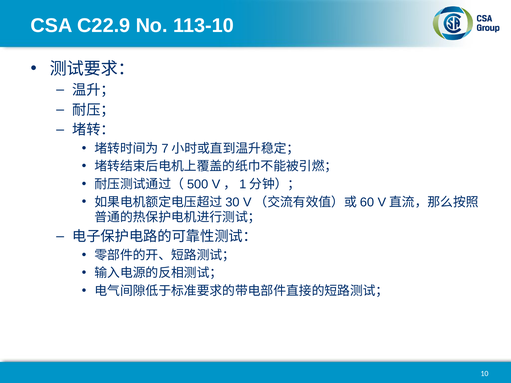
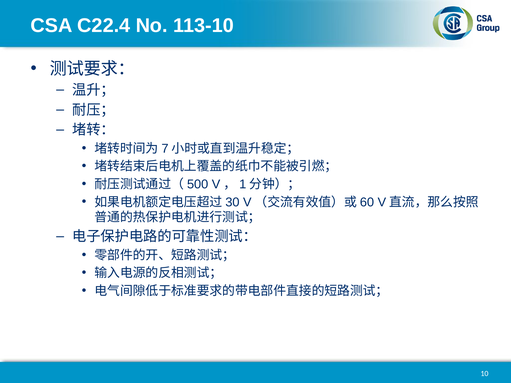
C22.9: C22.9 -> C22.4
